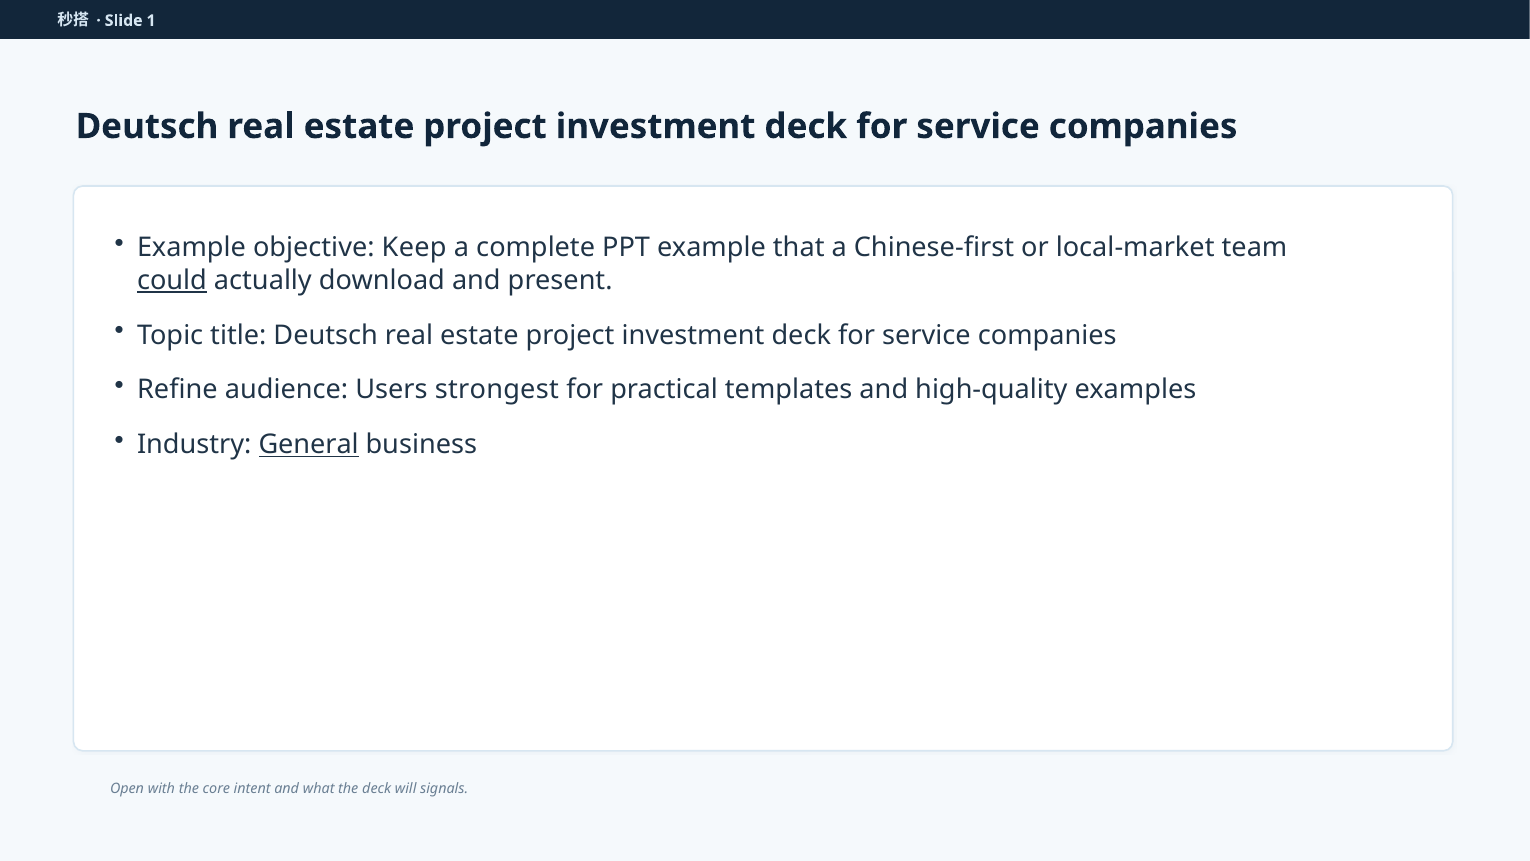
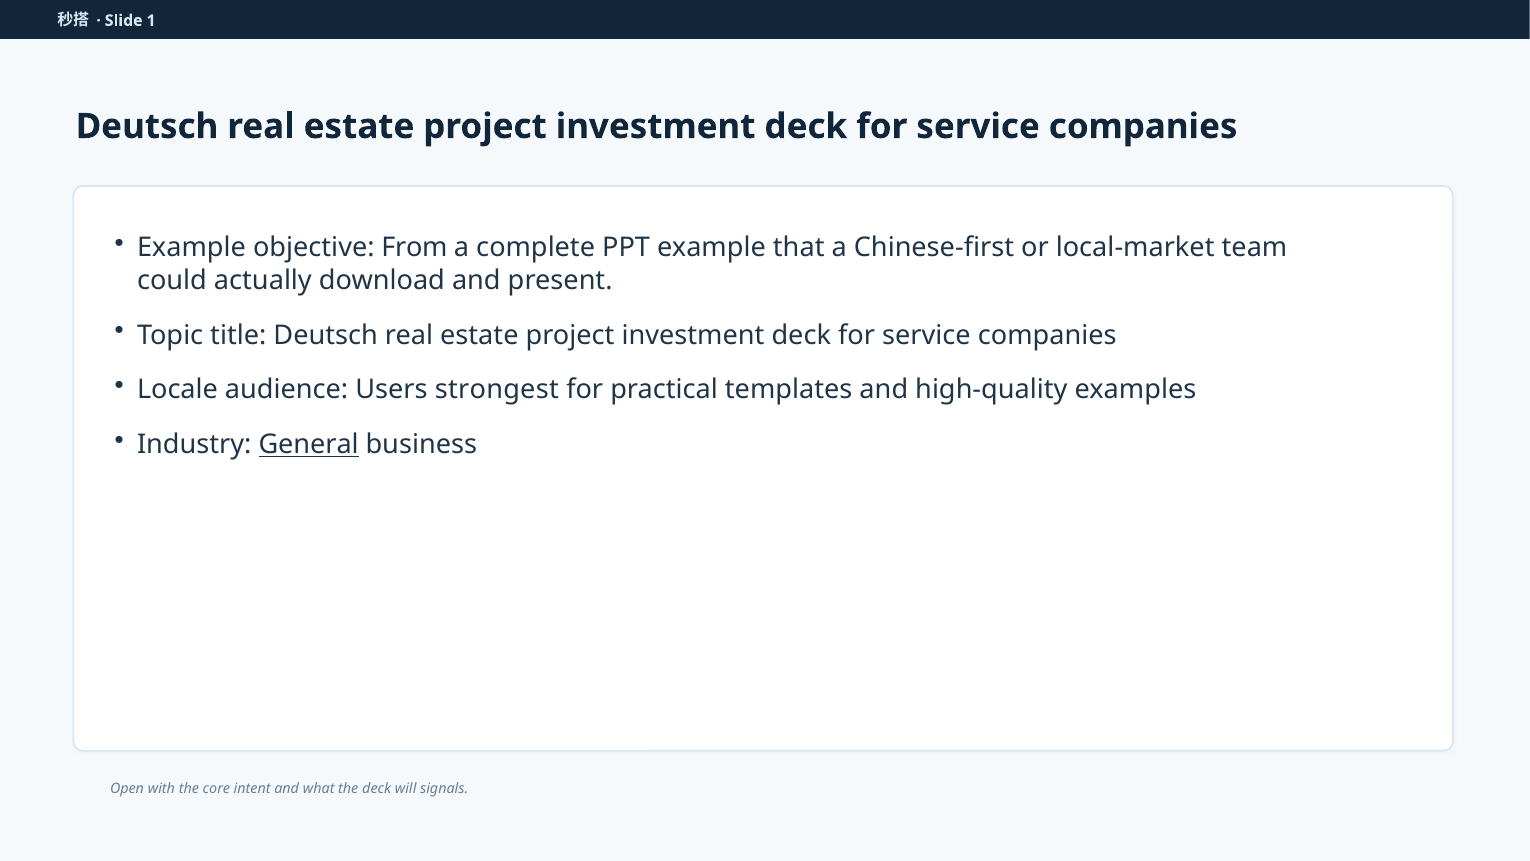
Keep: Keep -> From
could underline: present -> none
Refine: Refine -> Locale
